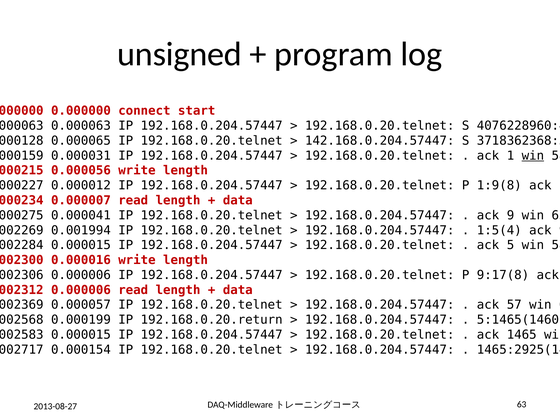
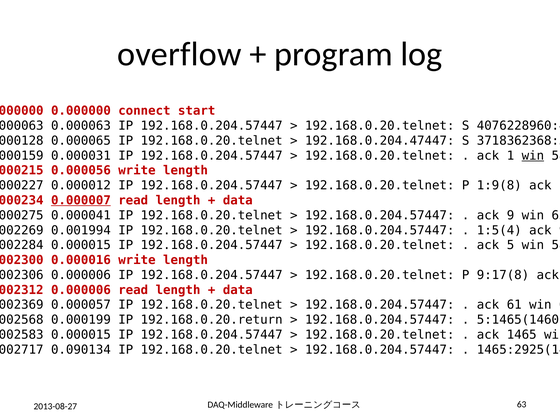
unsigned: unsigned -> overflow
142.168.0.204.57447: 142.168.0.204.57447 -> 192.168.0.204.47447
0.000007 underline: none -> present
57: 57 -> 61
0.000154: 0.000154 -> 0.090134
